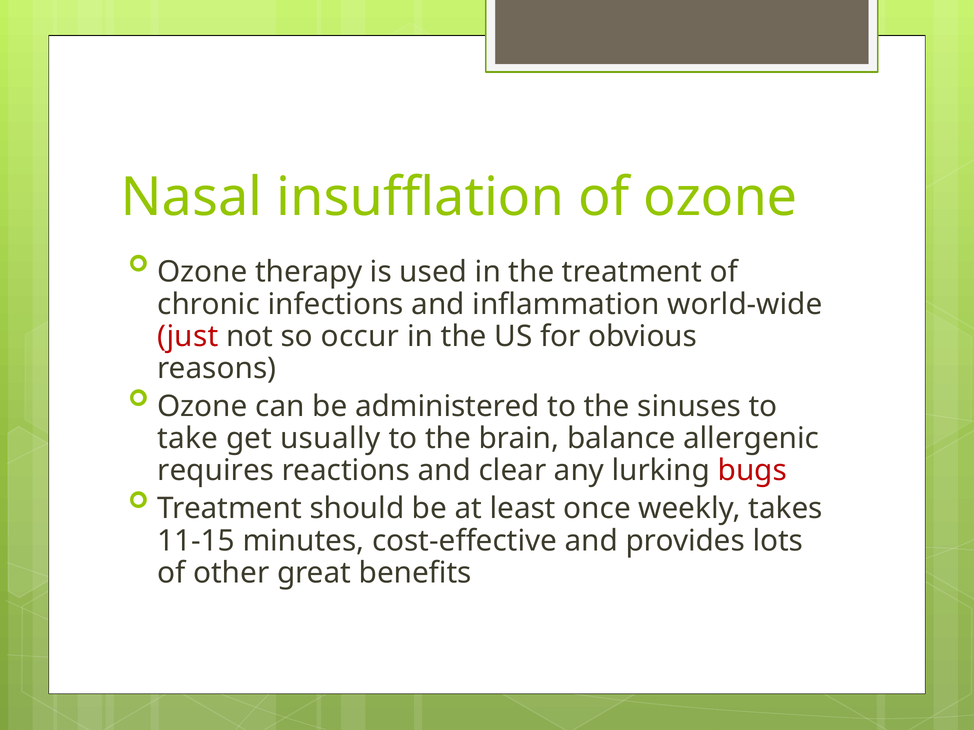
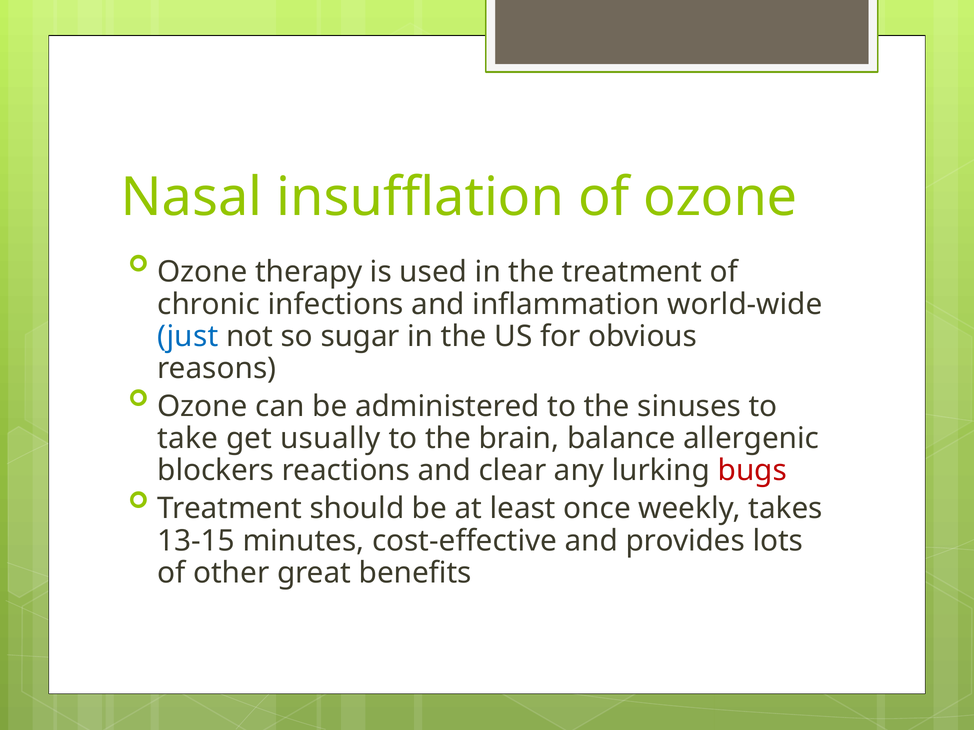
just colour: red -> blue
occur: occur -> sugar
requires: requires -> blockers
11-15: 11-15 -> 13-15
